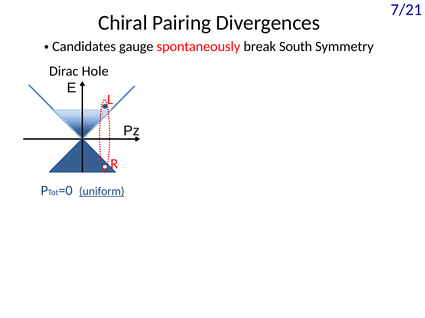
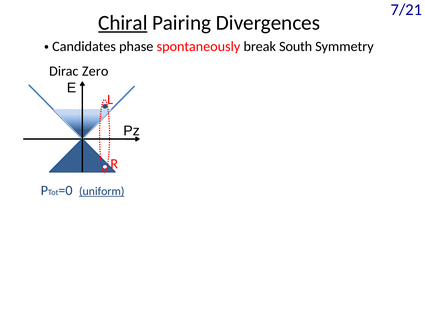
Chiral underline: none -> present
gauge: gauge -> phase
Hole: Hole -> Zero
